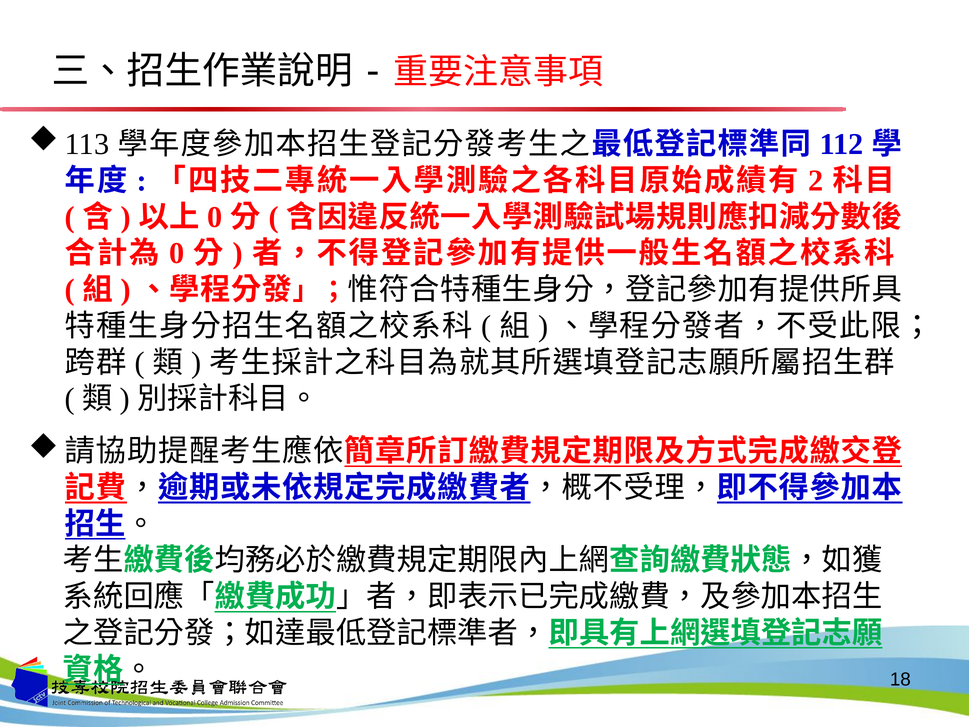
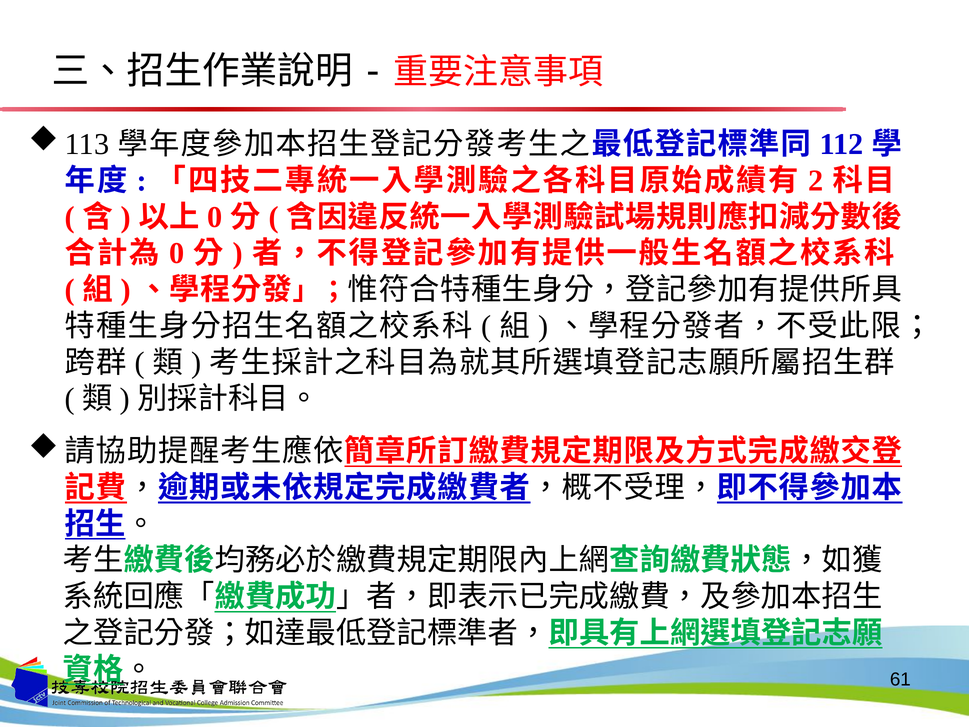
18: 18 -> 61
